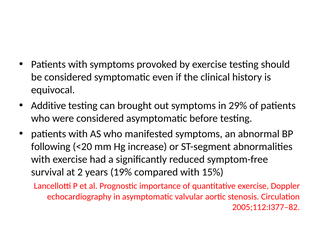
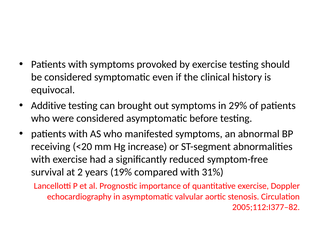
following: following -> receiving
15%: 15% -> 31%
